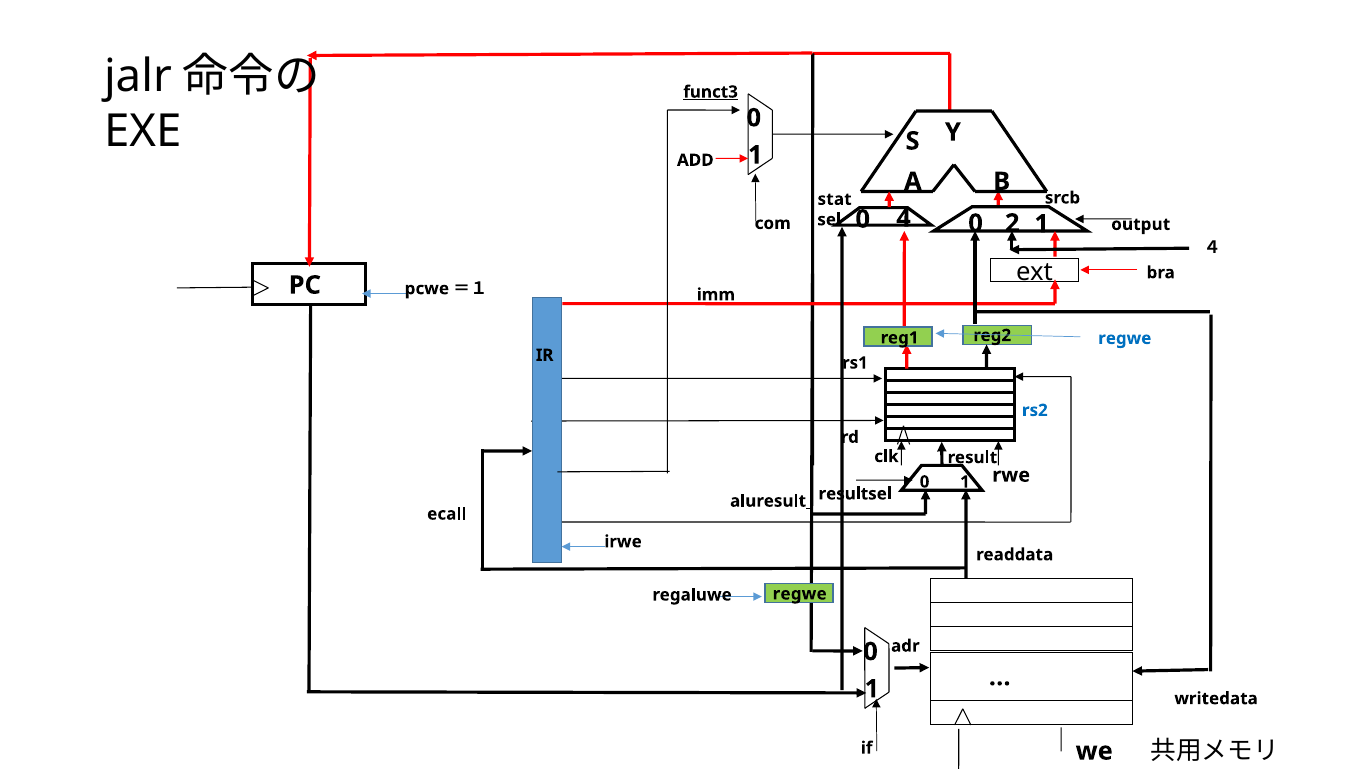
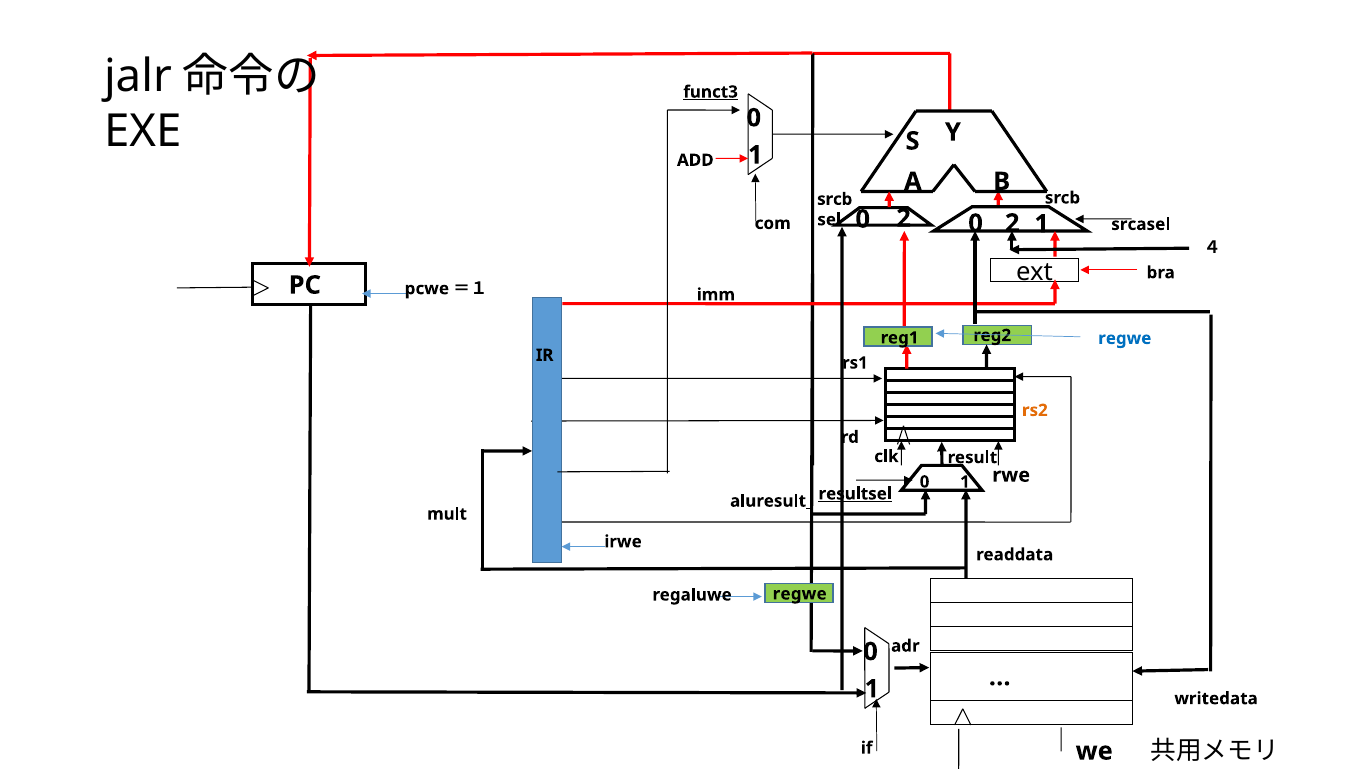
stat at (835, 199): stat -> srcb
0 4: 4 -> 2
output: output -> srcasel
rs2 colour: blue -> orange
resultsel underline: none -> present
ecall: ecall -> mult
